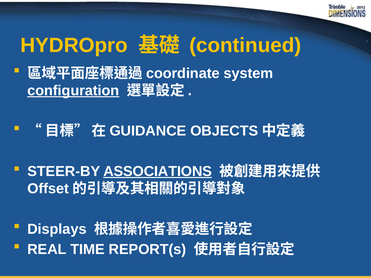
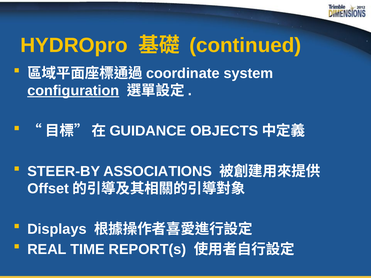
ASSOCIATIONS underline: present -> none
